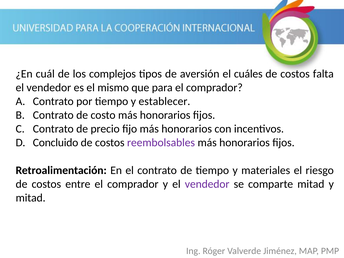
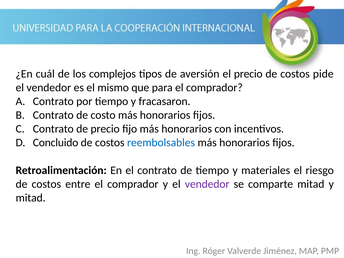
el cuáles: cuáles -> precio
falta: falta -> pide
establecer: establecer -> fracasaron
reembolsables colour: purple -> blue
